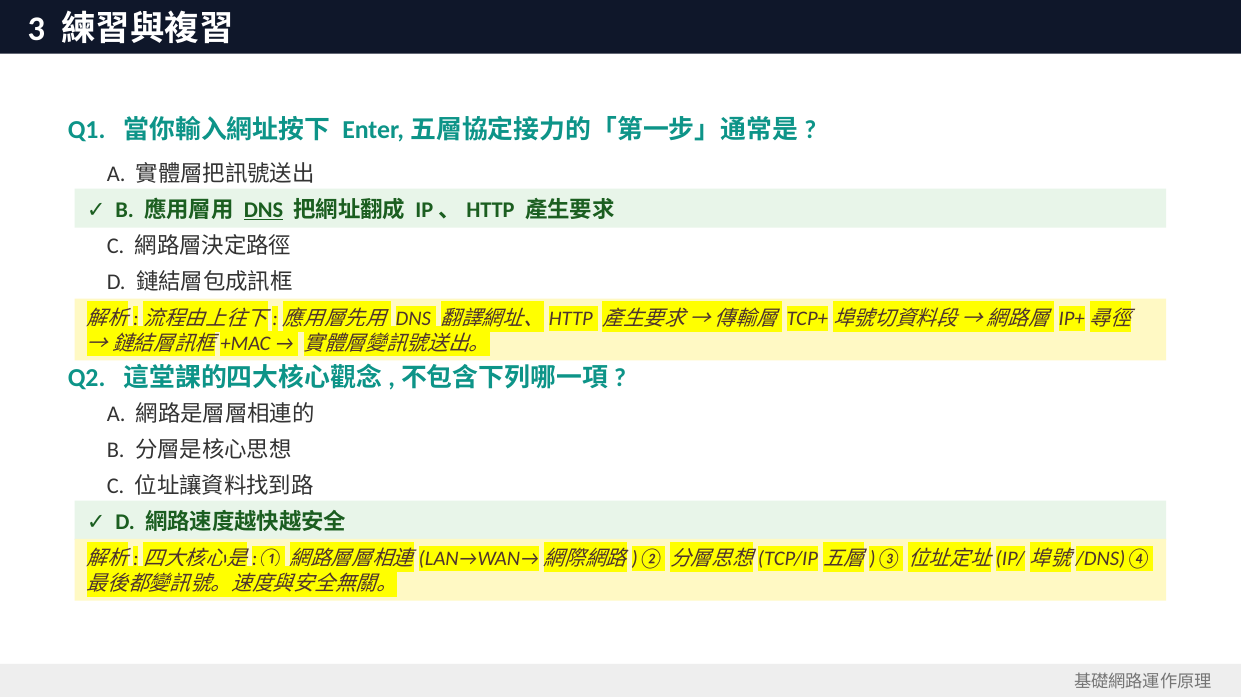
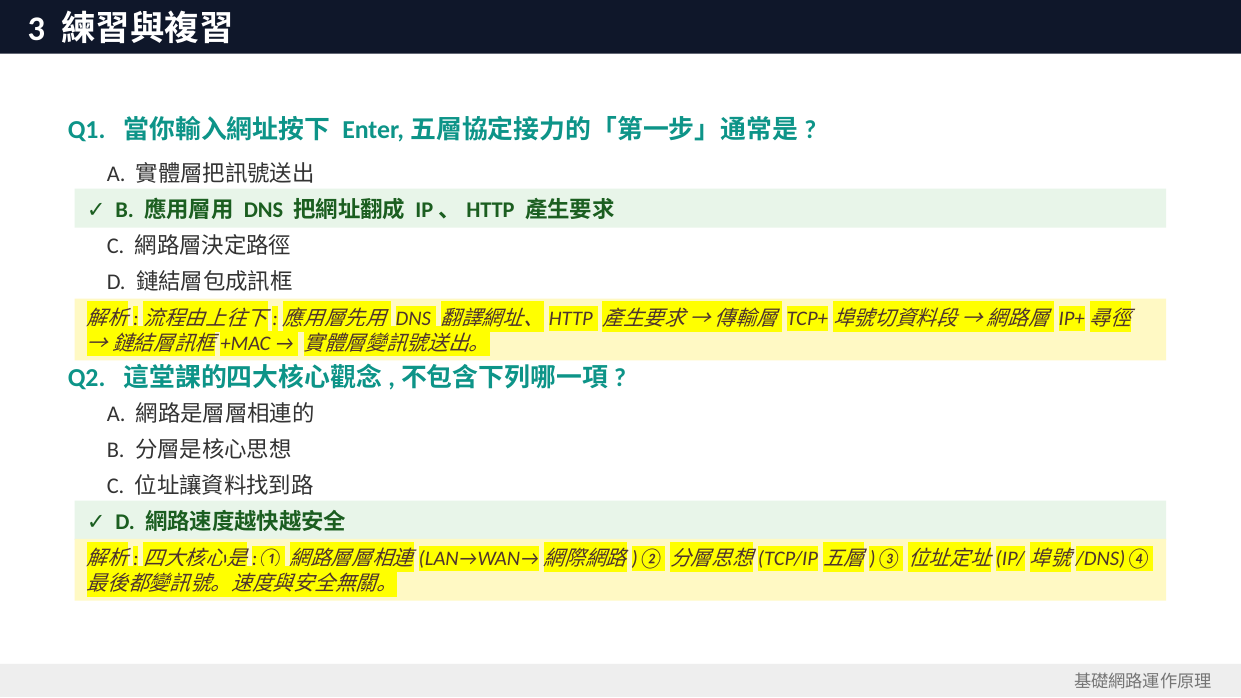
DNS at (263, 210) underline: present -> none
